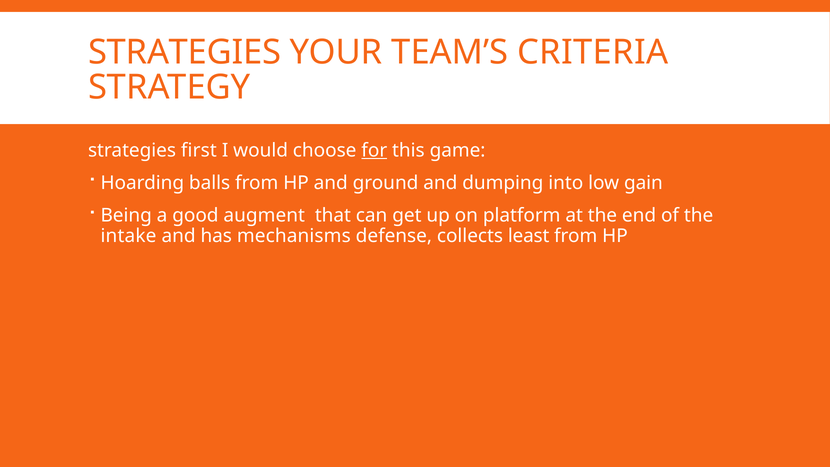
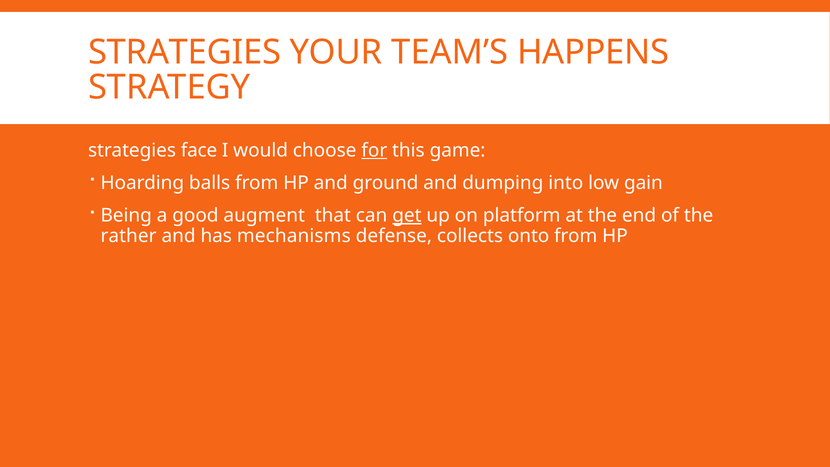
CRITERIA: CRITERIA -> HAPPENS
first: first -> face
get underline: none -> present
intake: intake -> rather
least: least -> onto
